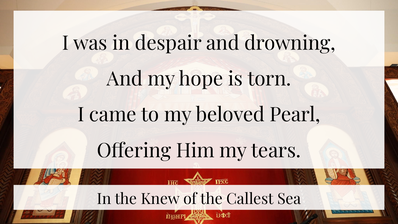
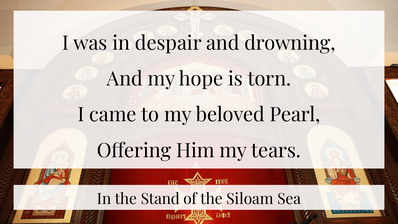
Knew: Knew -> Stand
Callest: Callest -> Siloam
